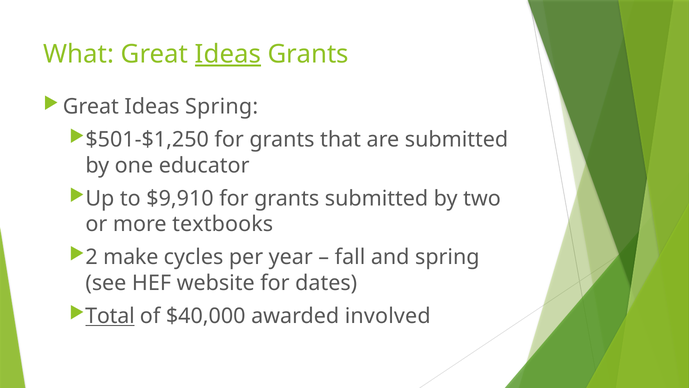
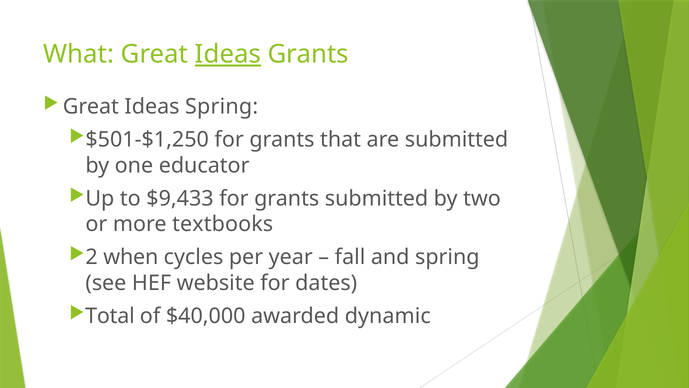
$9,910: $9,910 -> $9,433
make: make -> when
Total underline: present -> none
involved: involved -> dynamic
